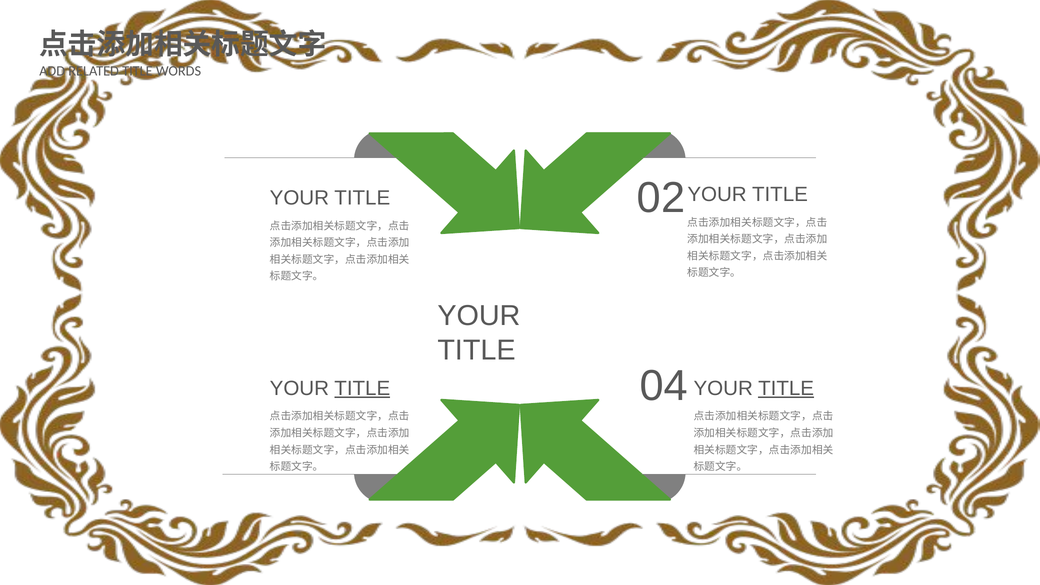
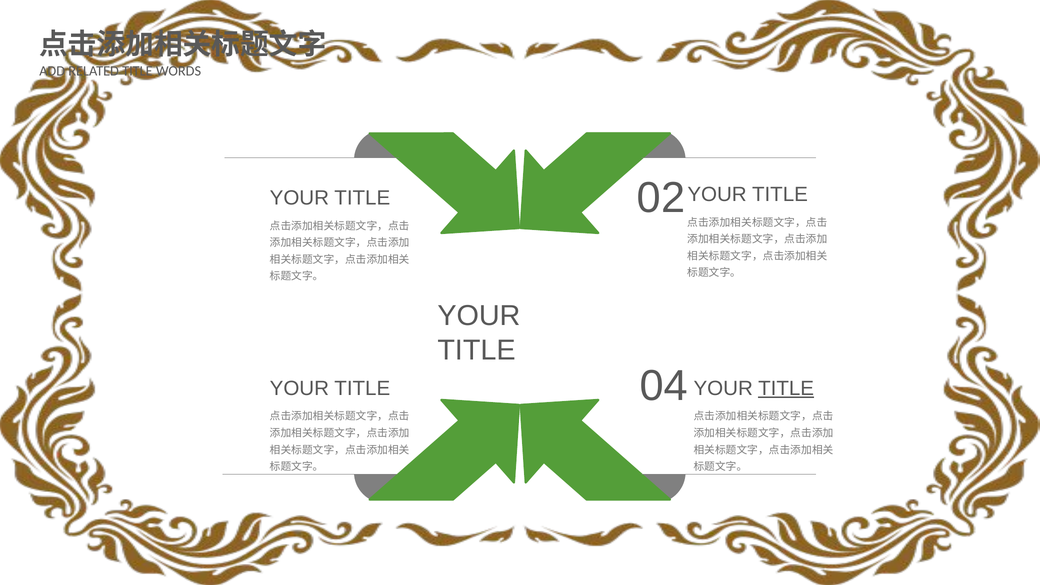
TITLE at (362, 388) underline: present -> none
